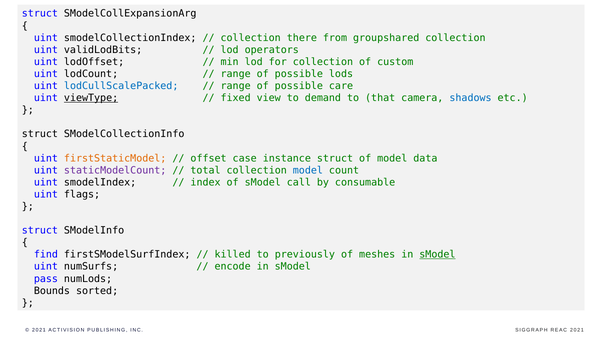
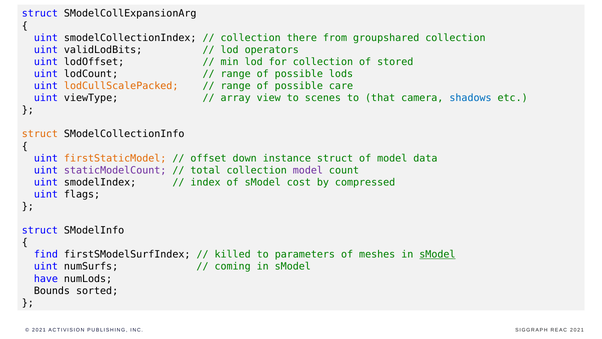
custom: custom -> stored
lodCullScalePacked colour: blue -> orange
viewType underline: present -> none
fixed: fixed -> array
demand: demand -> scenes
struct at (40, 134) colour: black -> orange
case: case -> down
model at (308, 170) colour: blue -> purple
call: call -> cost
consumable: consumable -> compressed
previously: previously -> parameters
encode: encode -> coming
pass: pass -> have
